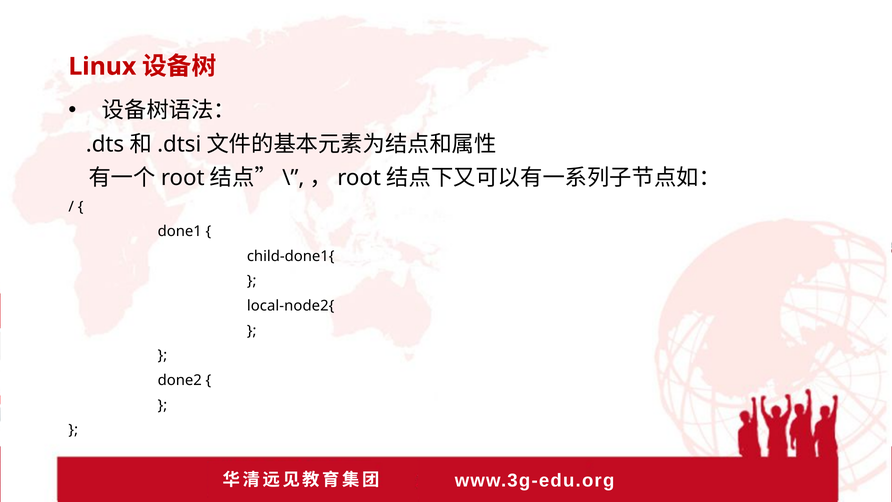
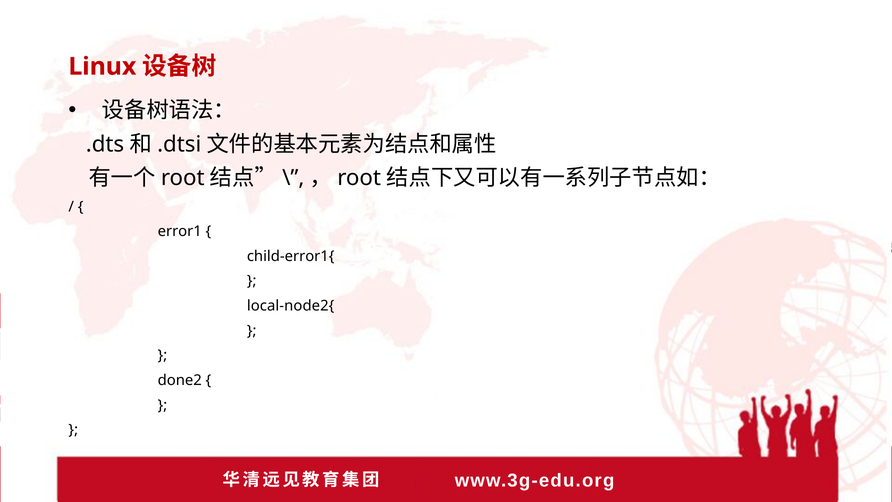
done1: done1 -> error1
child-done1{: child-done1{ -> child-error1{
